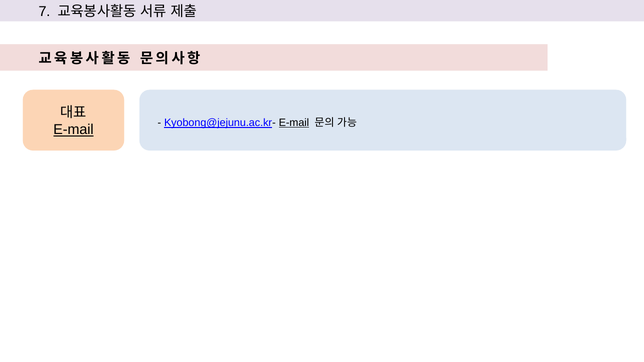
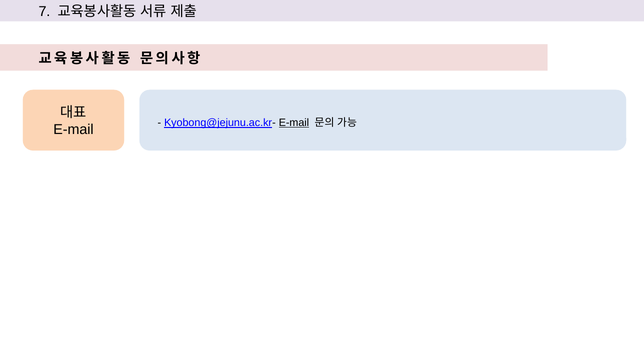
E-mail at (73, 130) underline: present -> none
